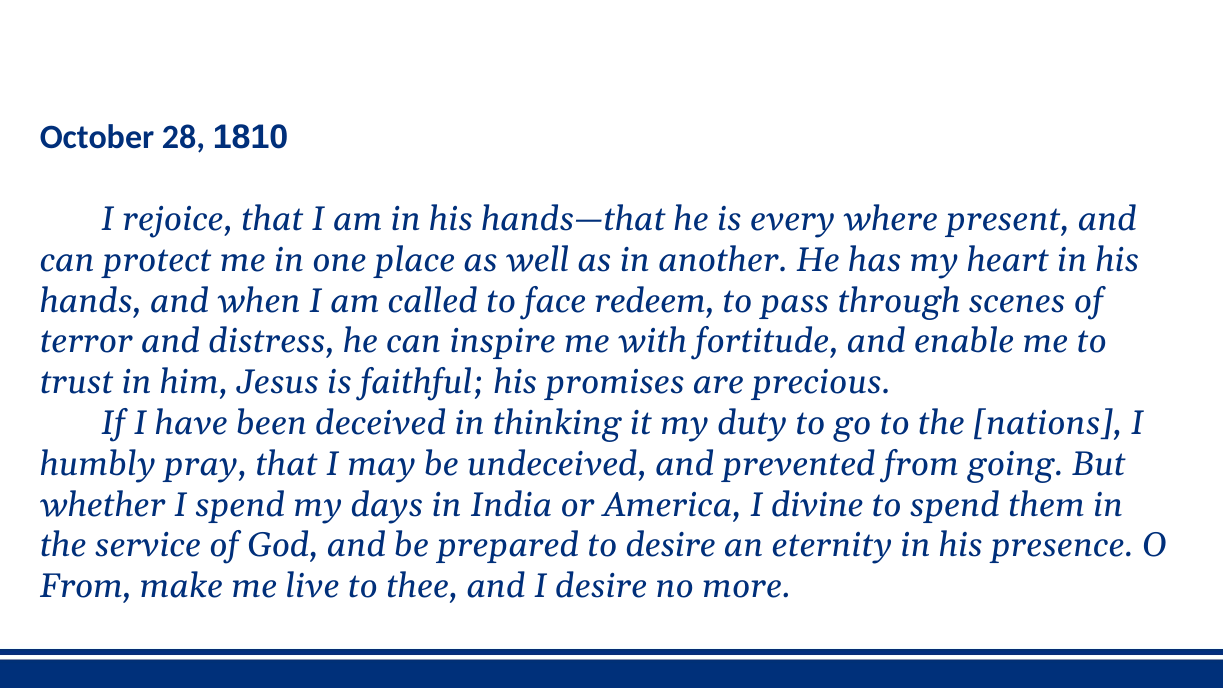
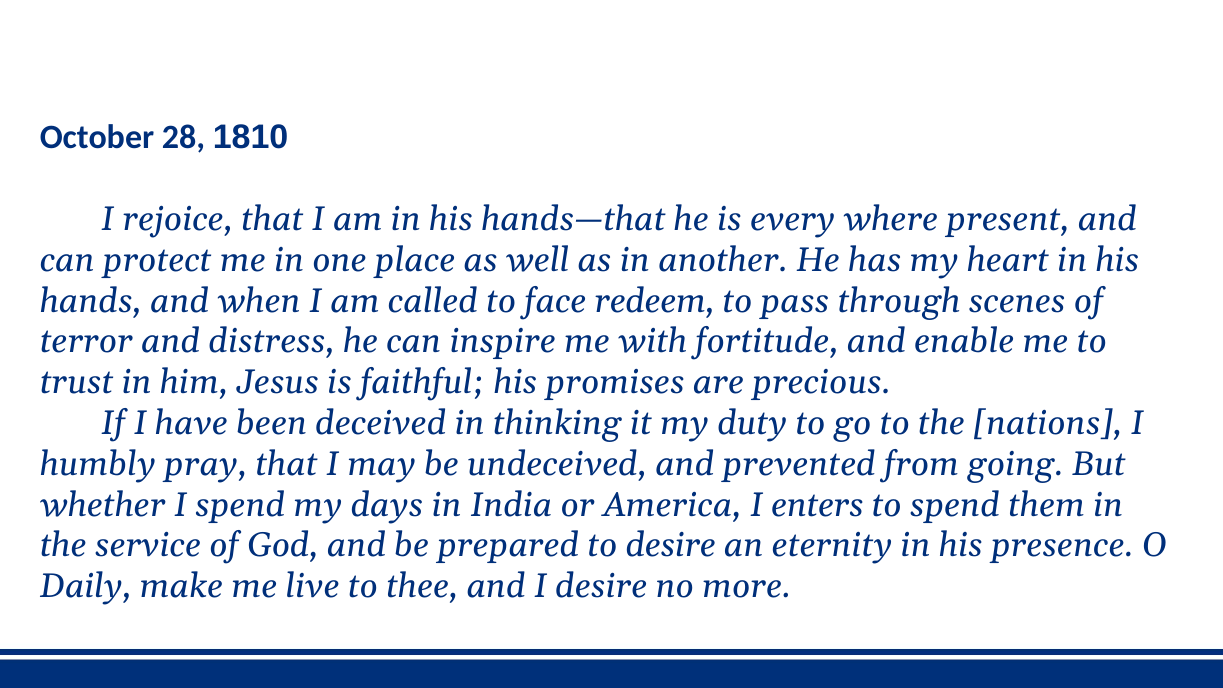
divine: divine -> enters
From at (86, 586): From -> Daily
